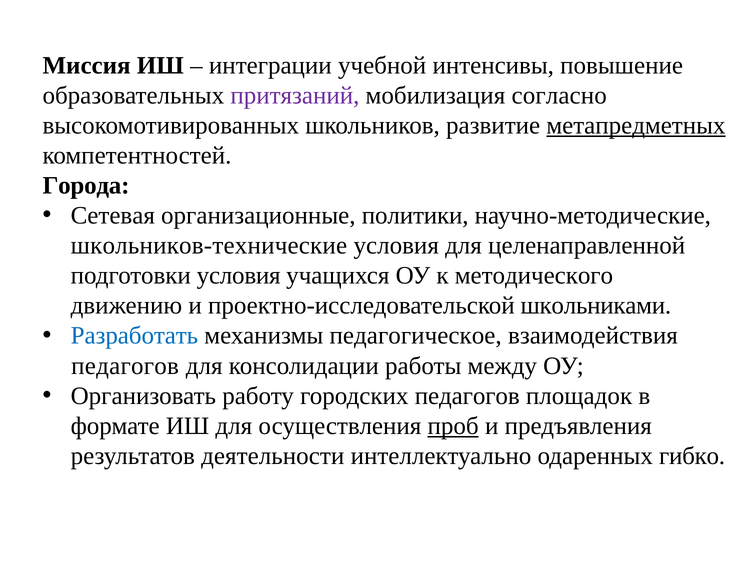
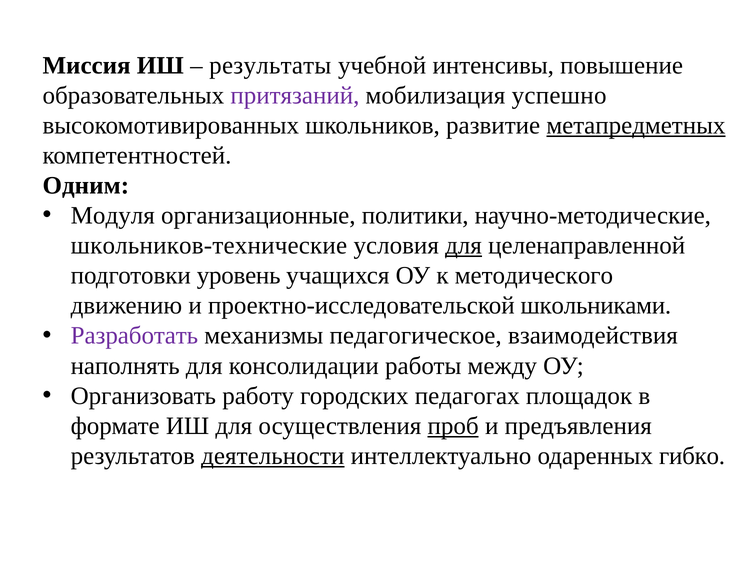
интеграции: интеграции -> результаты
согласно: согласно -> успешно
Города: Города -> Одним
Сетевая: Сетевая -> Модуля
для at (463, 246) underline: none -> present
подготовки условия: условия -> уровень
Разработать colour: blue -> purple
педагогов at (125, 366): педагогов -> наполнять
городских педагогов: педагогов -> педагогах
деятельности underline: none -> present
